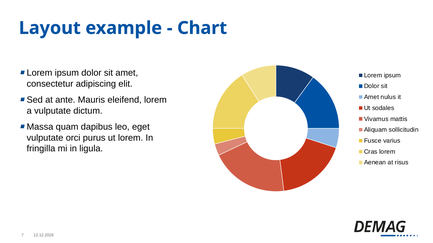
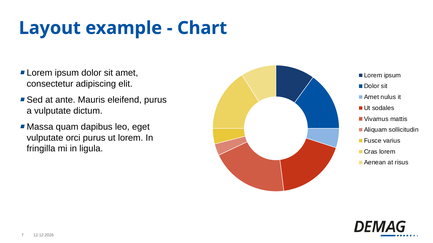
eleifend lorem: lorem -> purus
